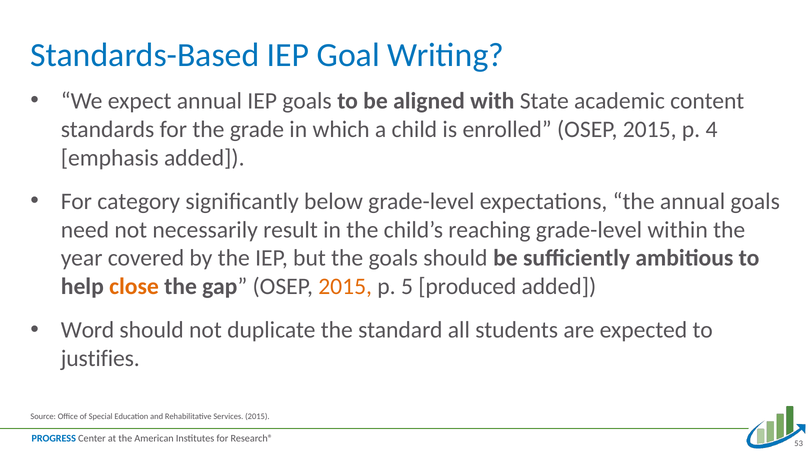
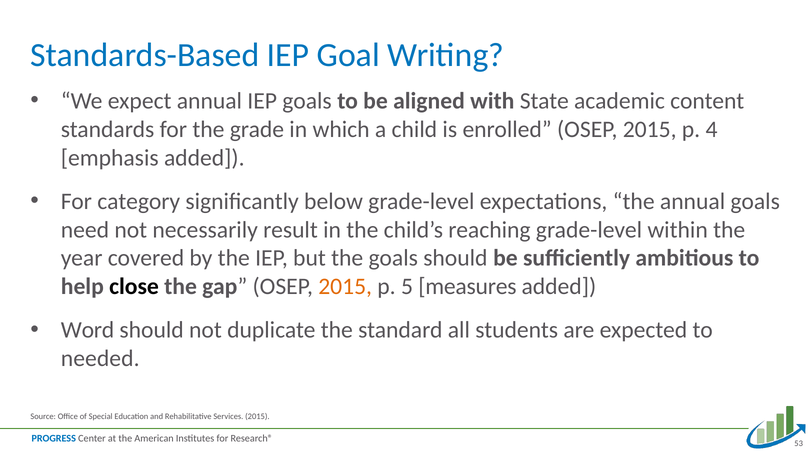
close colour: orange -> black
produced: produced -> measures
justifies: justifies -> needed
